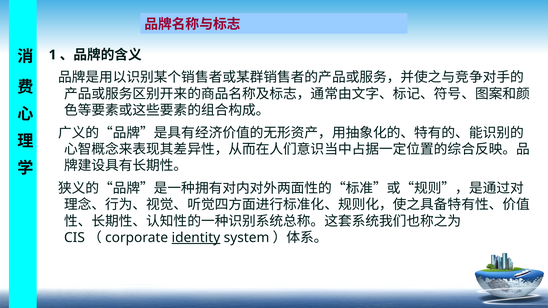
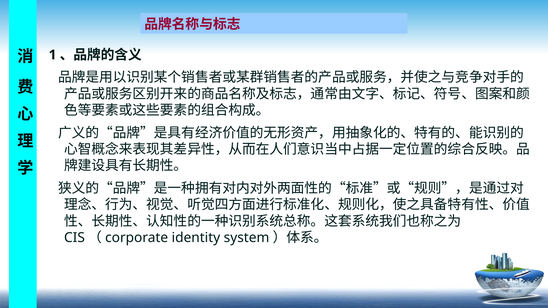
identity underline: present -> none
